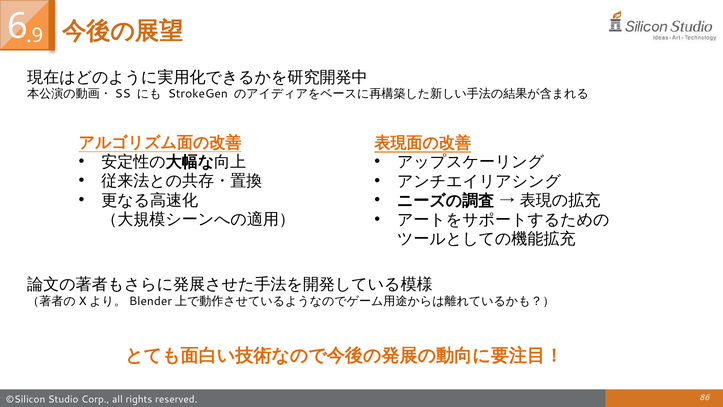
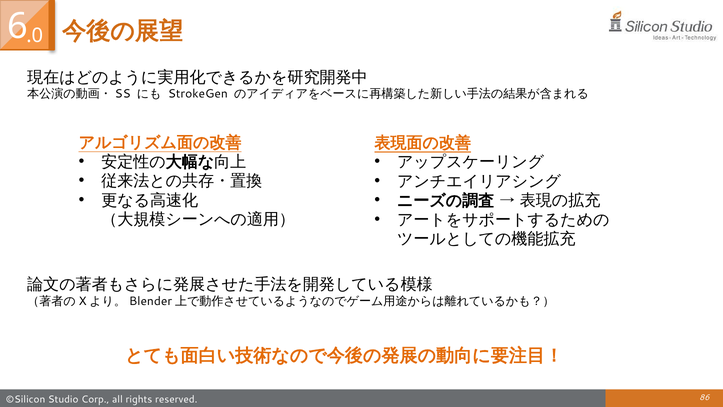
.9: .9 -> .0
